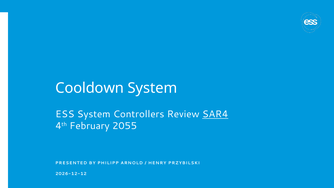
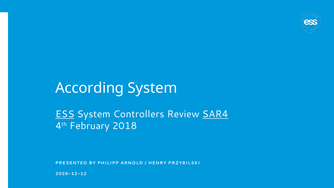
Cooldown: Cooldown -> According
ESS underline: none -> present
2055: 2055 -> 2018
